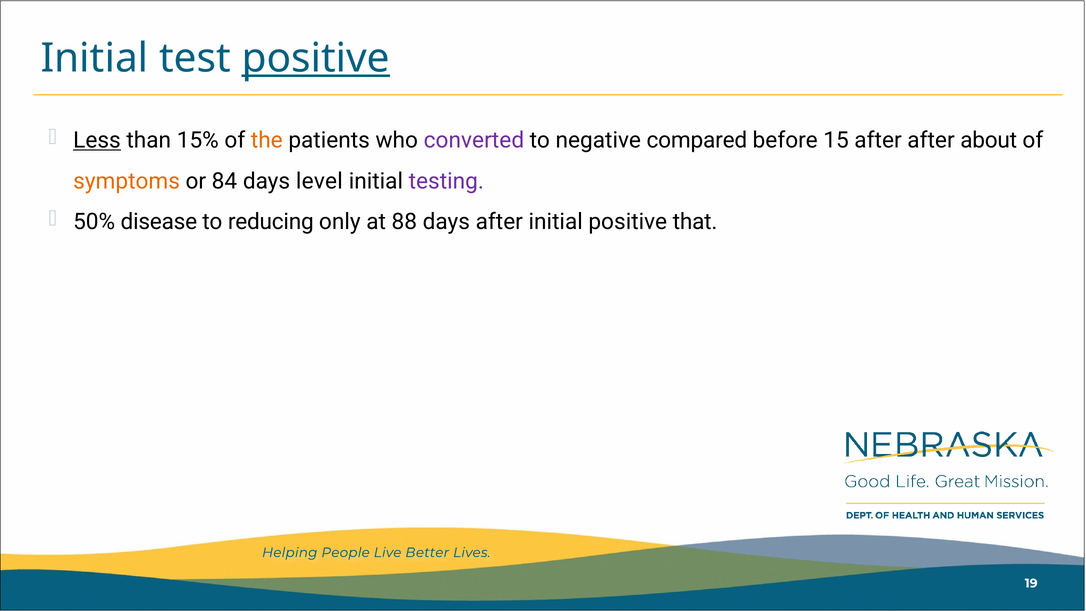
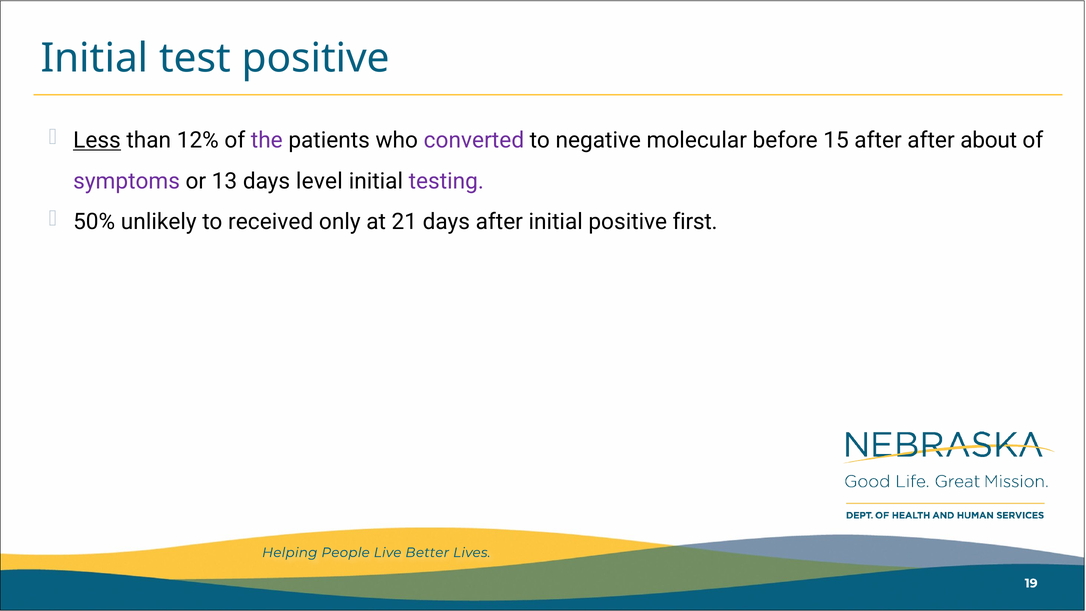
positive at (316, 58) underline: present -> none
15%: 15% -> 12%
the colour: orange -> purple
compared: compared -> molecular
symptoms colour: orange -> purple
84: 84 -> 13
disease: disease -> unlikely
reducing: reducing -> received
88: 88 -> 21
that: that -> first
